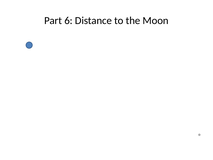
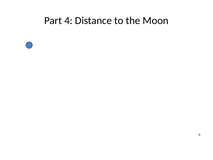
6: 6 -> 4
